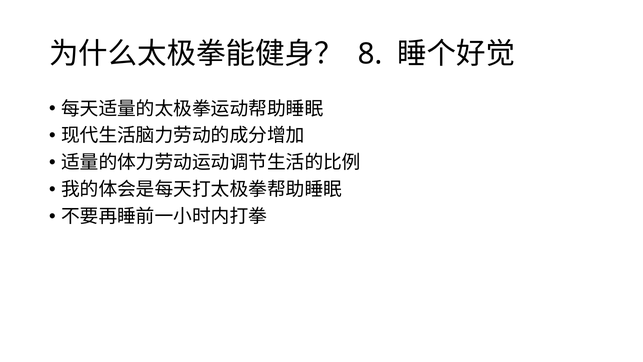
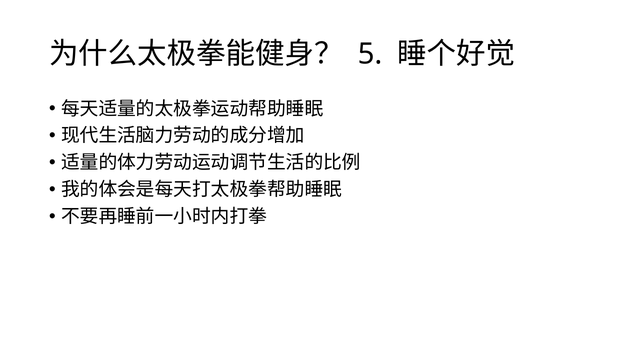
8: 8 -> 5
